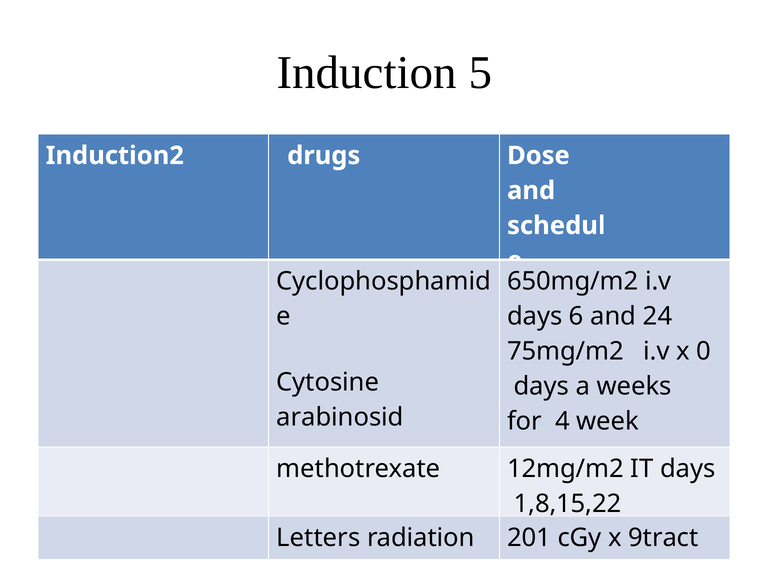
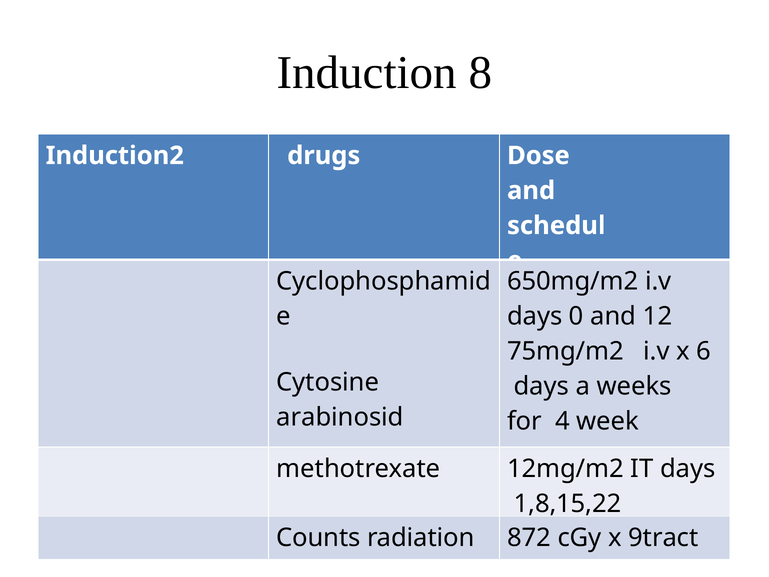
5: 5 -> 8
6: 6 -> 0
24: 24 -> 12
0: 0 -> 6
Letters: Letters -> Counts
201: 201 -> 872
